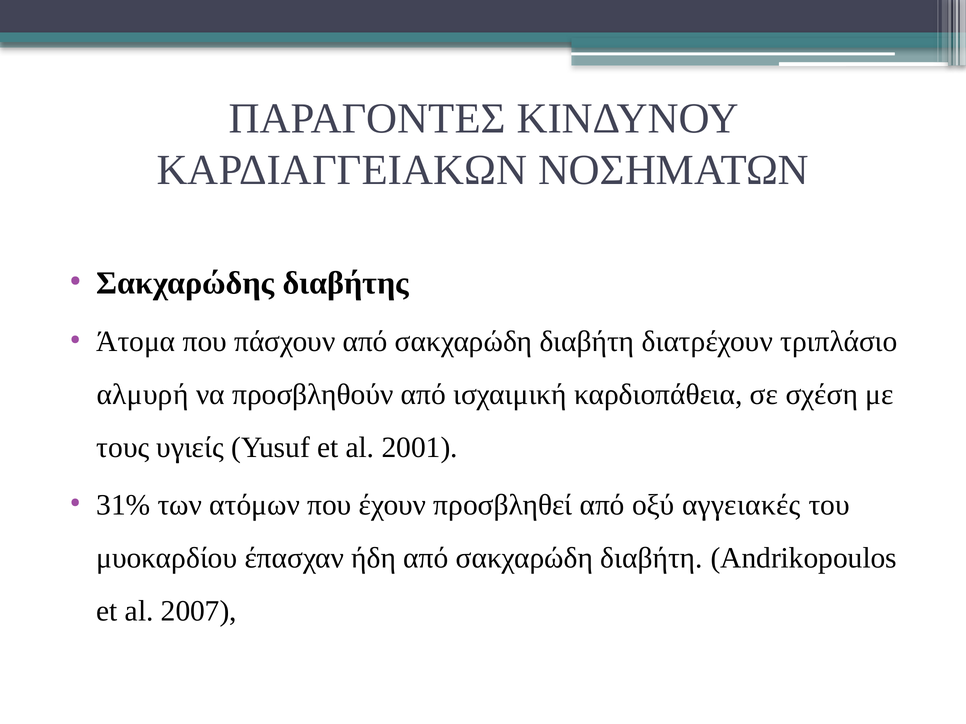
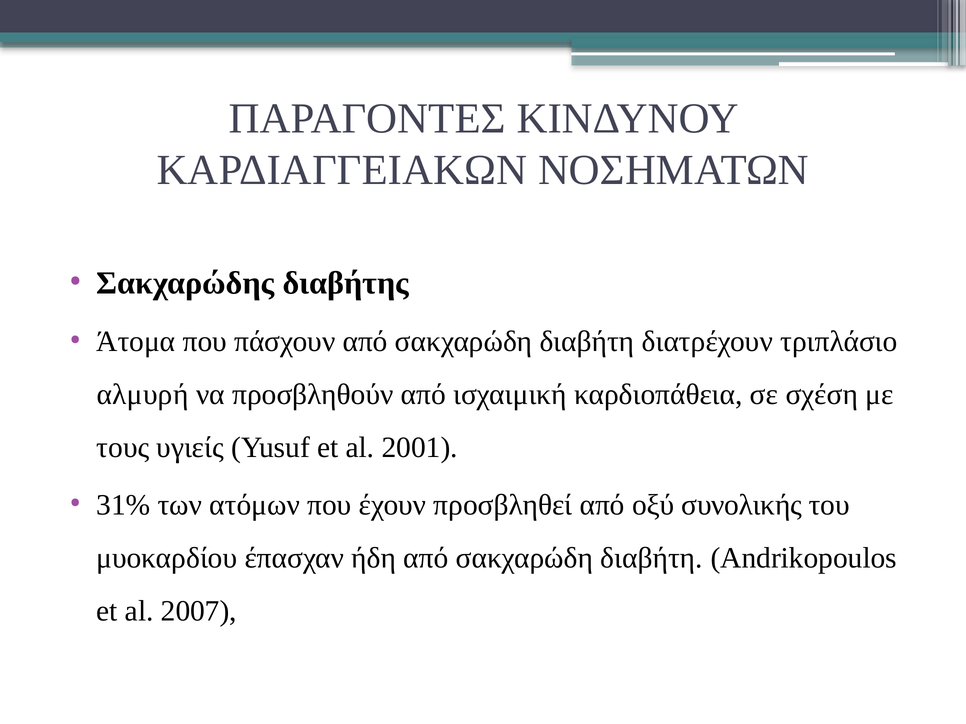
αγγειακές: αγγειακές -> συνολικής
